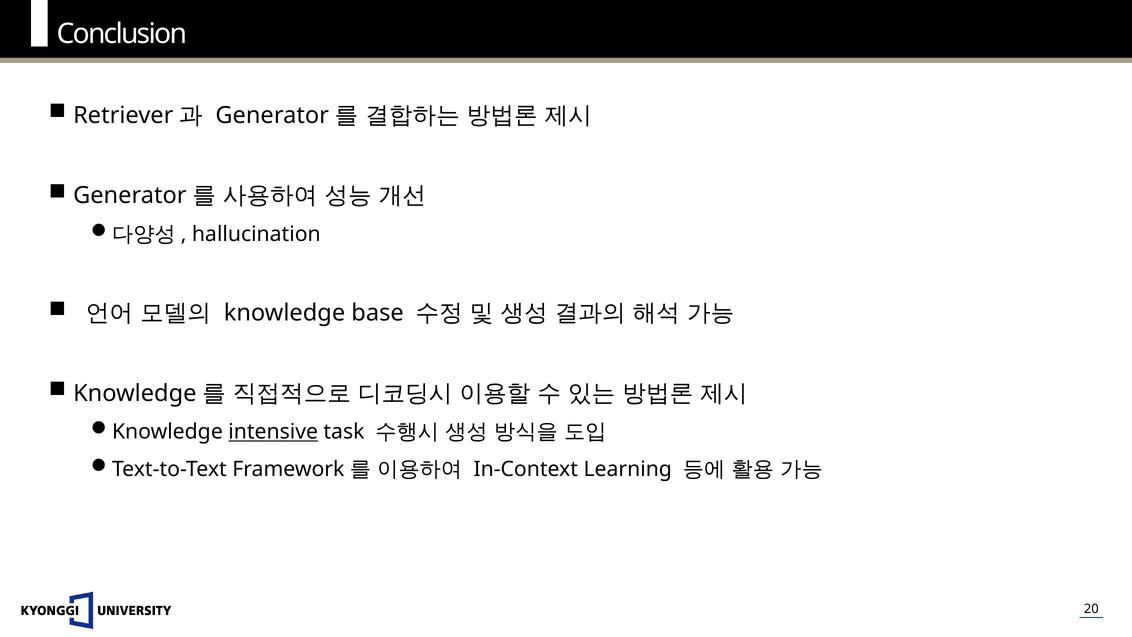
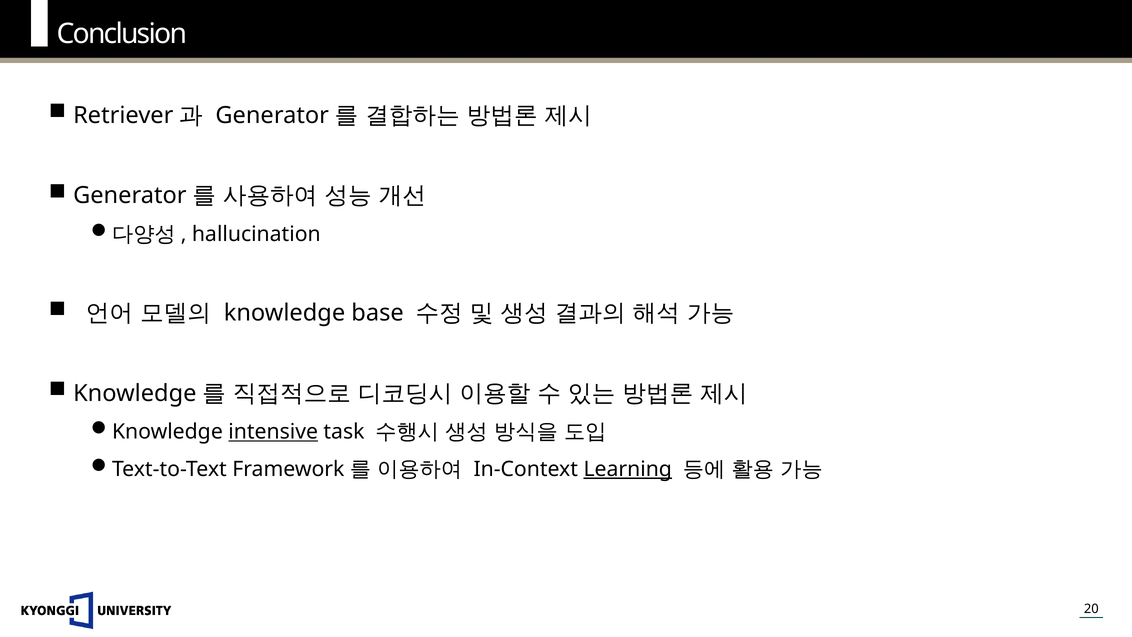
Learning underline: none -> present
